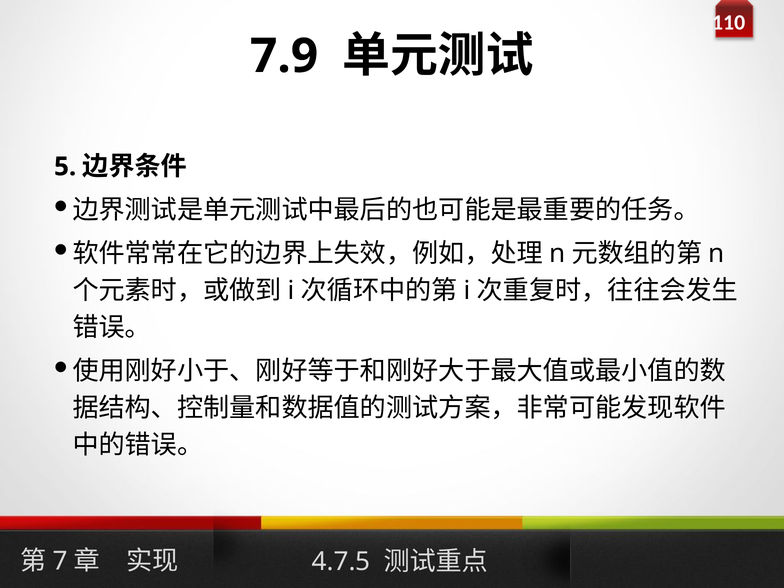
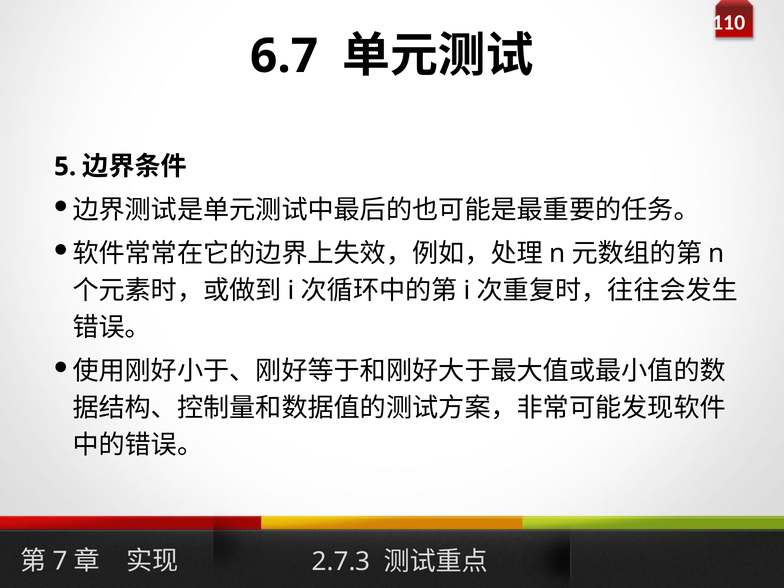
7.9: 7.9 -> 6.7
4.7.5: 4.7.5 -> 2.7.3
